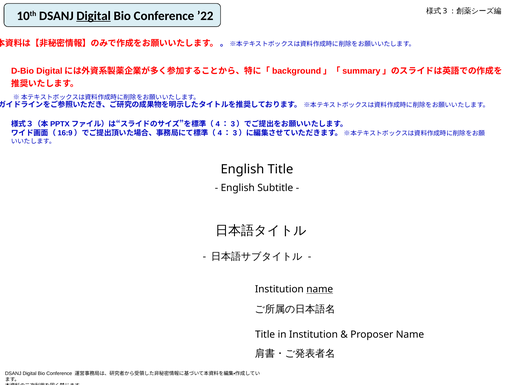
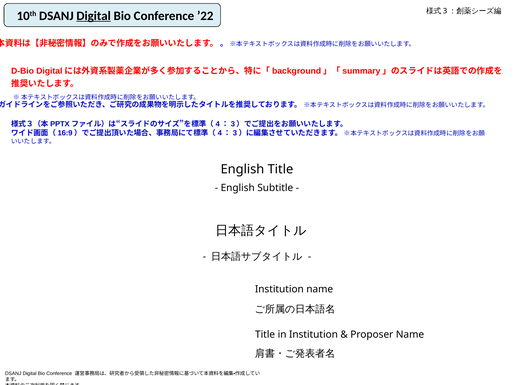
name at (320, 290) underline: present -> none
